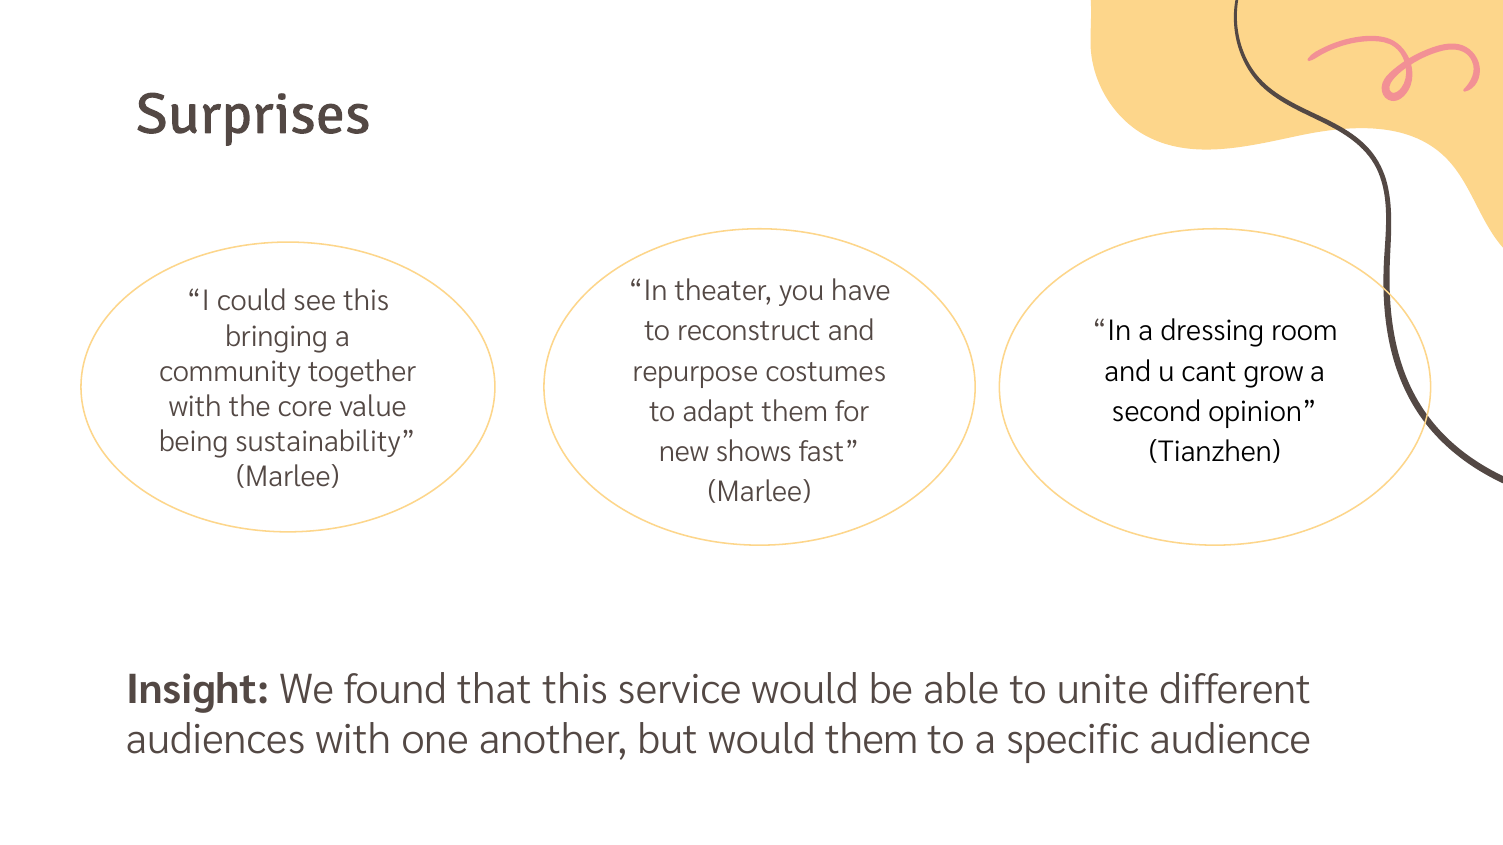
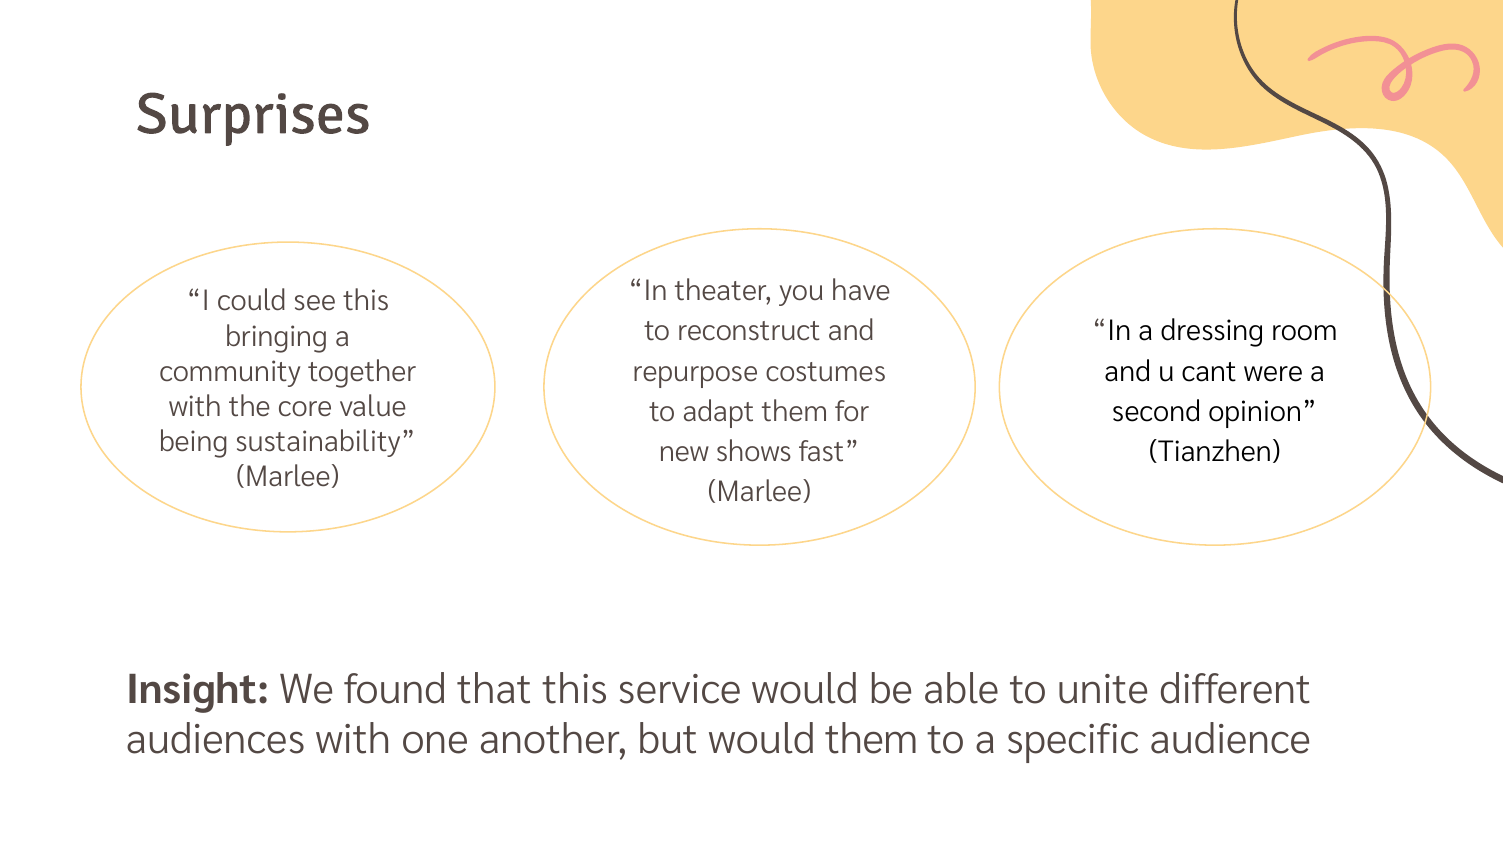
grow: grow -> were
